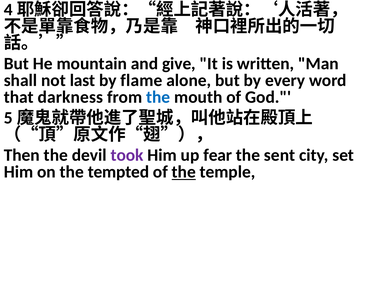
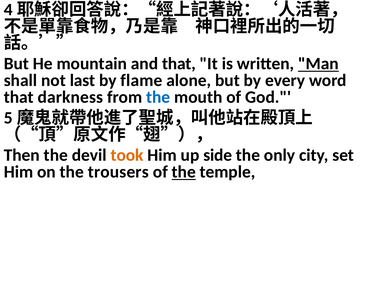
and give: give -> that
Man underline: none -> present
took colour: purple -> orange
fear: fear -> side
sent: sent -> only
tempted: tempted -> trousers
